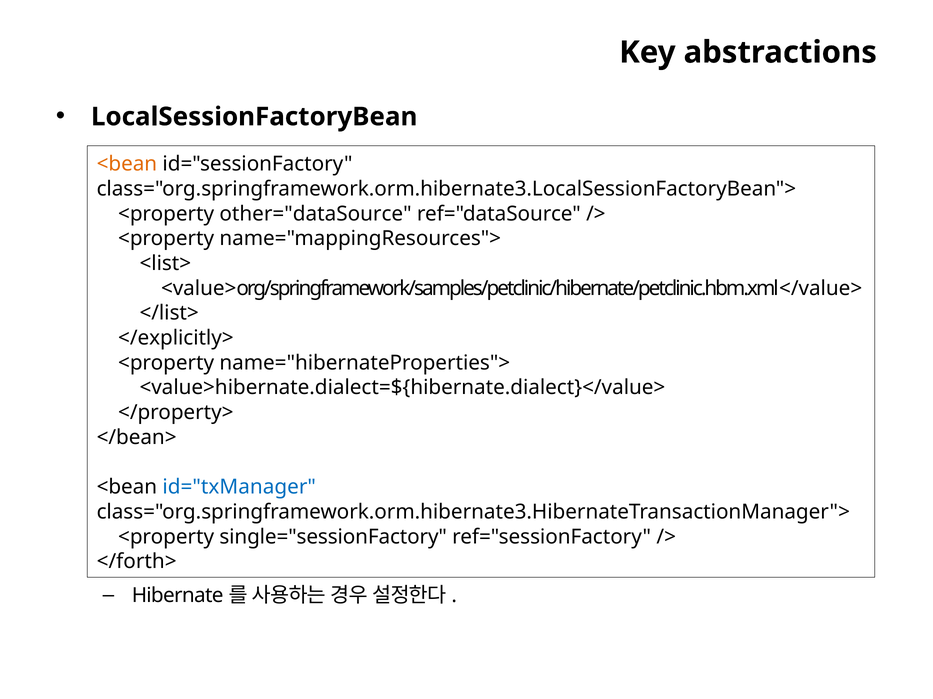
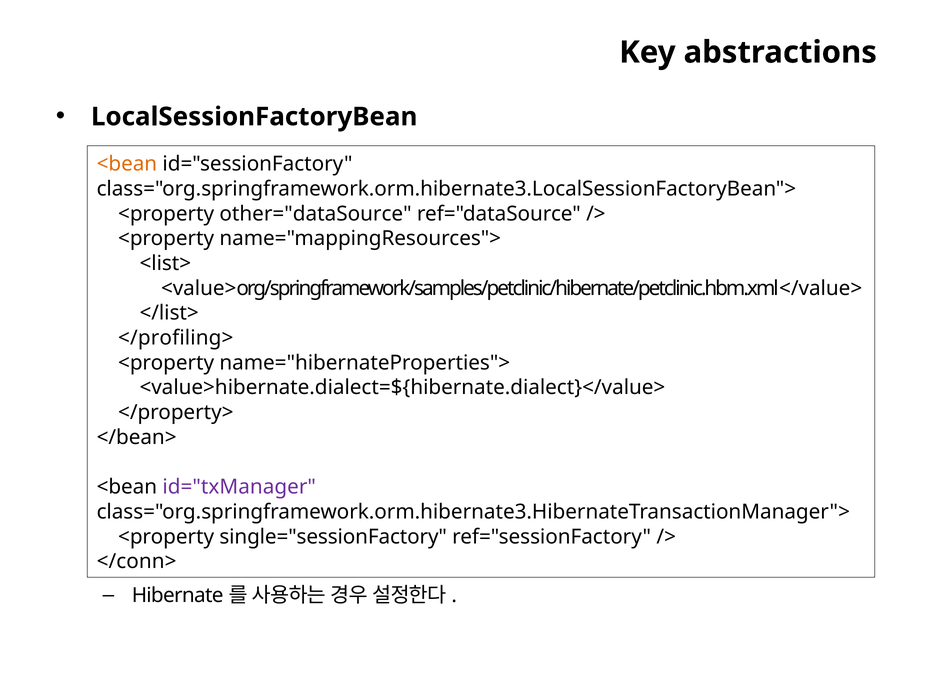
</explicitly>: </explicitly> -> </profiling>
id="txManager colour: blue -> purple
</forth>: </forth> -> </conn>
